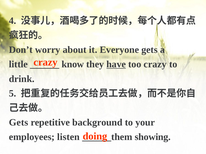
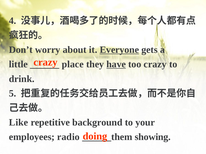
Everyone underline: none -> present
know: know -> place
Gets at (19, 123): Gets -> Like
listen: listen -> radio
